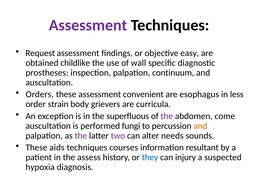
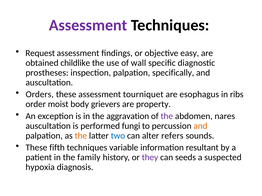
continuum: continuum -> specifically
convenient: convenient -> tourniquet
less: less -> ribs
strain: strain -> moist
curricula: curricula -> property
superfluous: superfluous -> aggravation
come: come -> nares
the at (81, 136) colour: purple -> orange
two colour: purple -> blue
needs: needs -> refers
aids: aids -> fifth
courses: courses -> variable
assess: assess -> family
they colour: blue -> purple
injury: injury -> seeds
